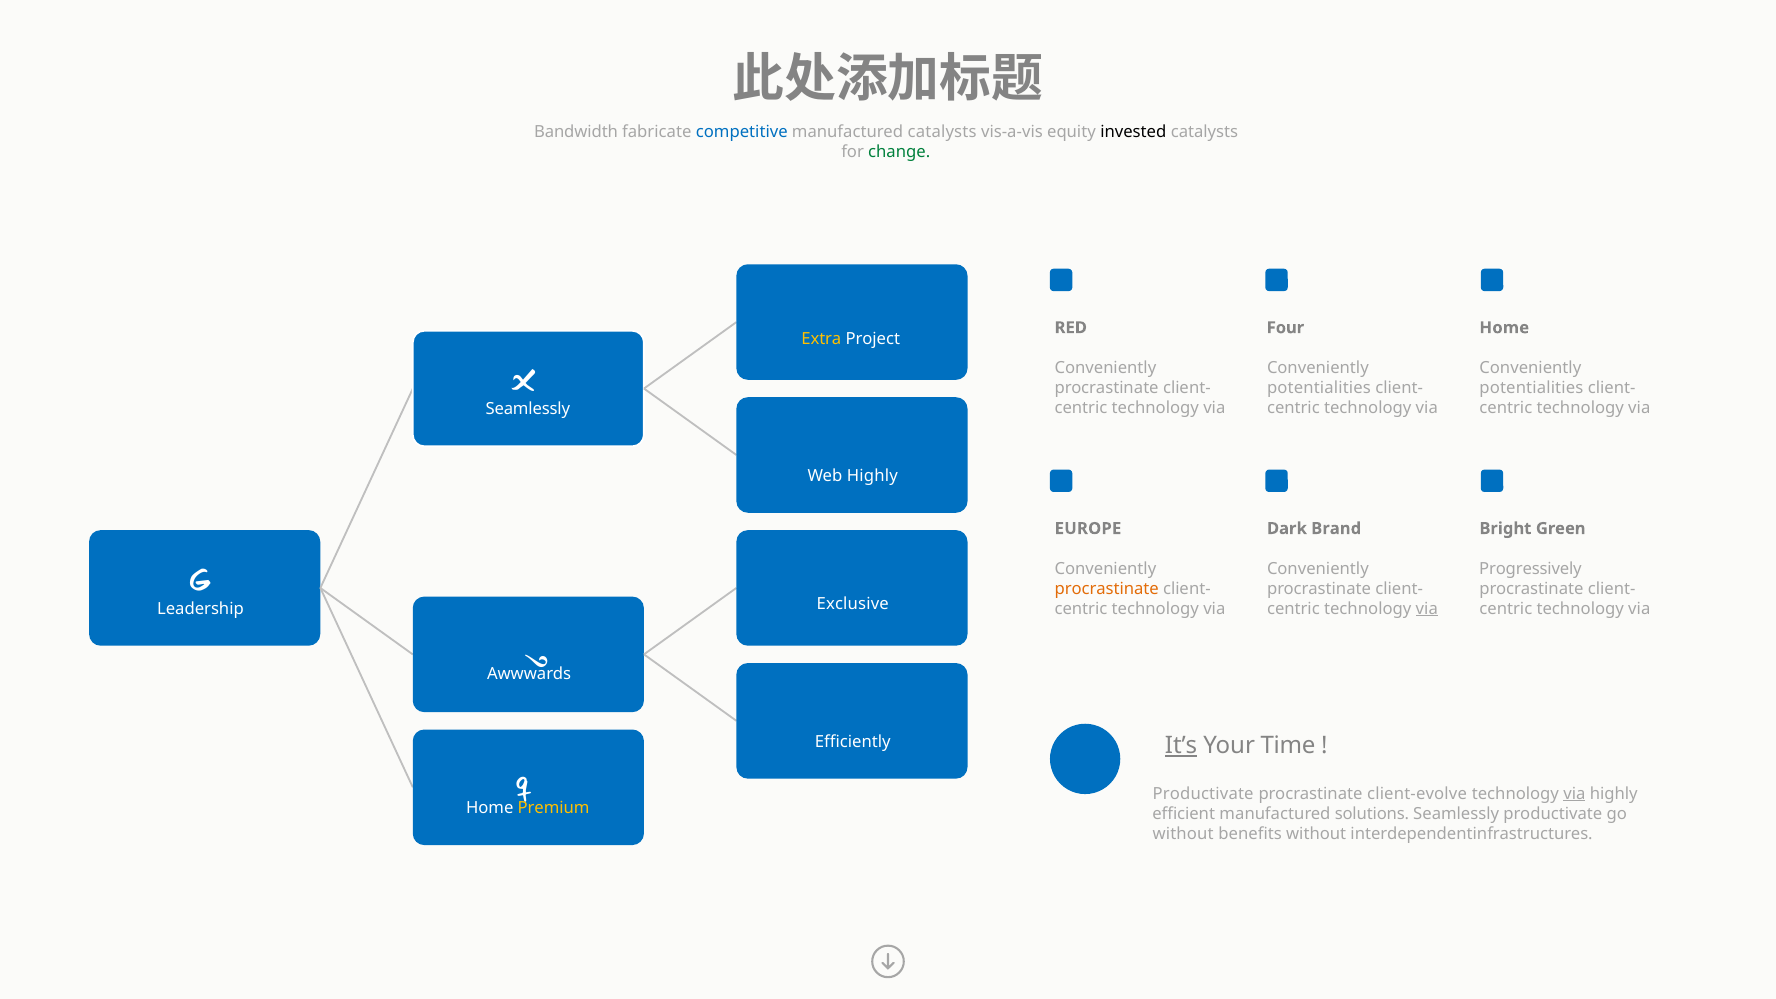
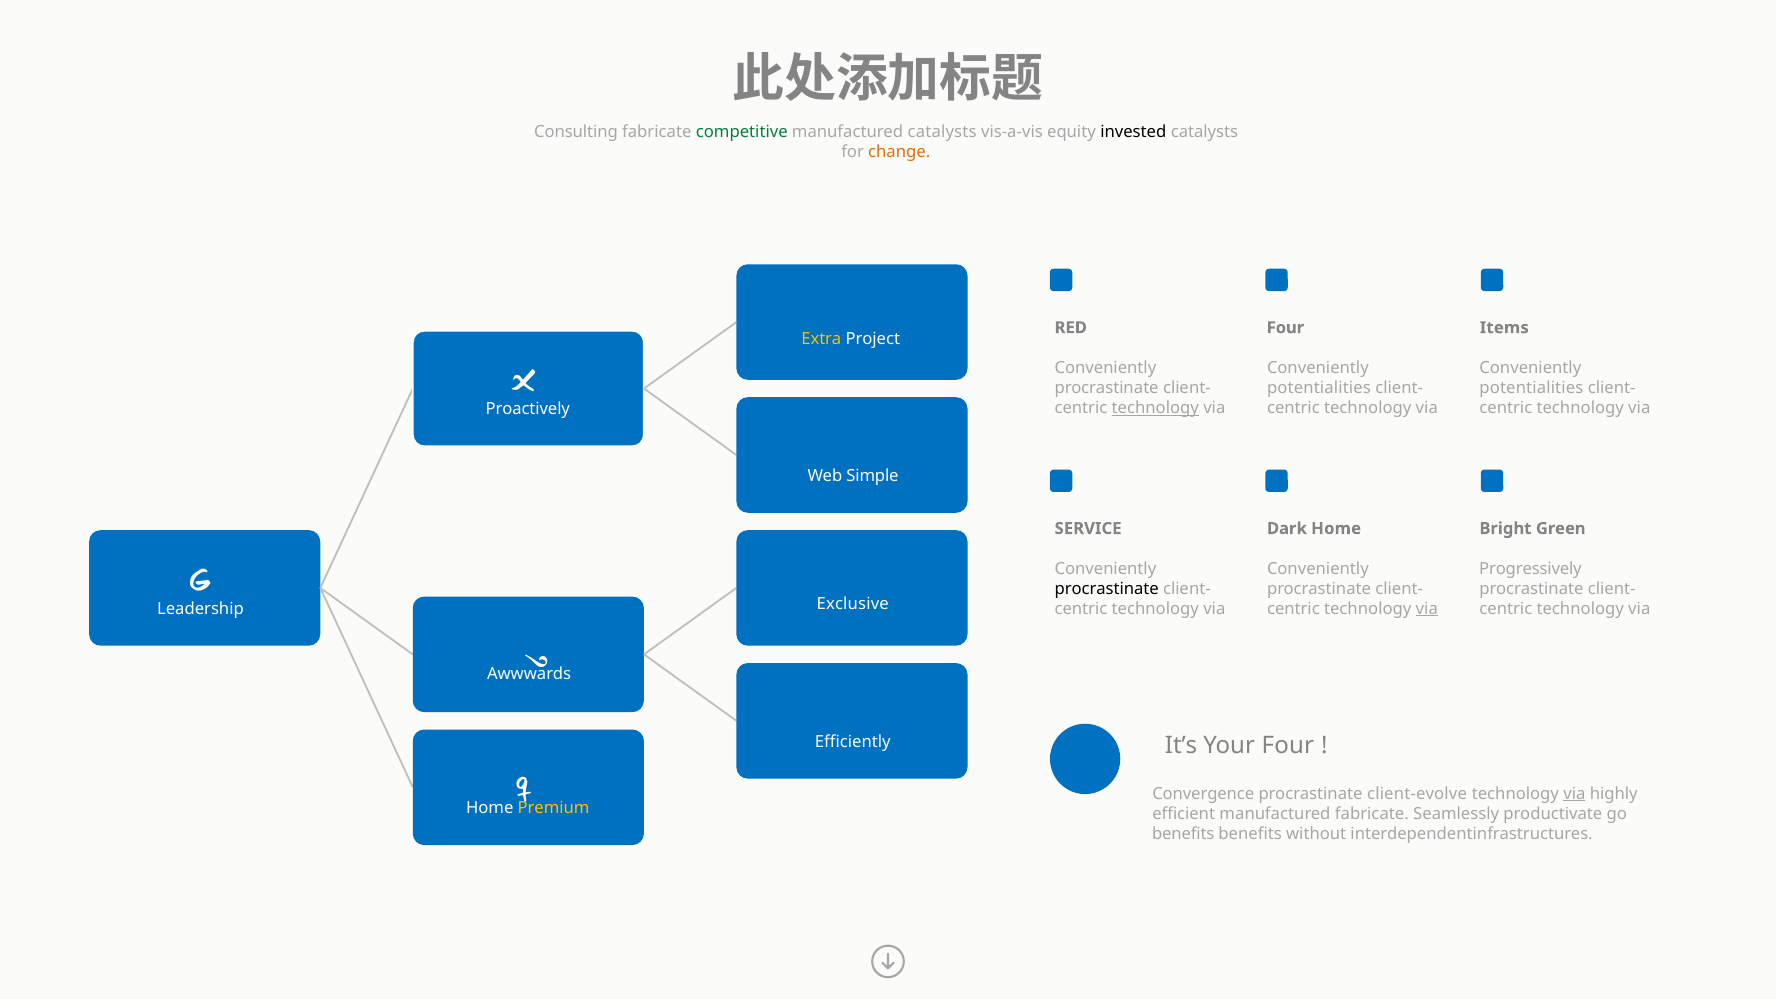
Bandwidth: Bandwidth -> Consulting
competitive colour: blue -> green
change colour: green -> orange
Home at (1504, 328): Home -> Items
technology at (1155, 408) underline: none -> present
Seamlessly at (528, 409): Seamlessly -> Proactively
Web Highly: Highly -> Simple
EUROPE: EUROPE -> SERVICE
Dark Brand: Brand -> Home
procrastinate at (1107, 589) colour: orange -> black
It’s underline: present -> none
Your Time: Time -> Four
Productivate at (1203, 794): Productivate -> Convergence
manufactured solutions: solutions -> fabricate
without at (1183, 834): without -> benefits
